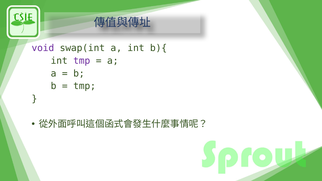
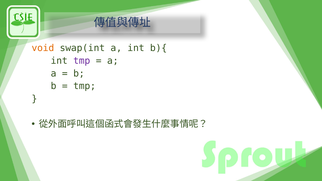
void colour: purple -> orange
